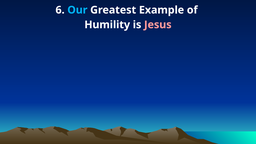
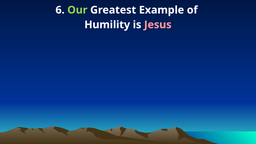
Our colour: light blue -> light green
